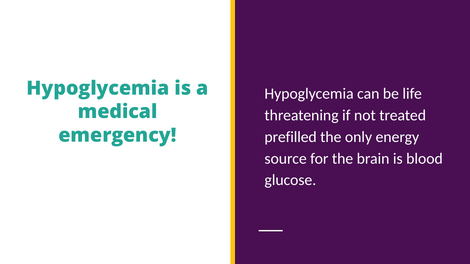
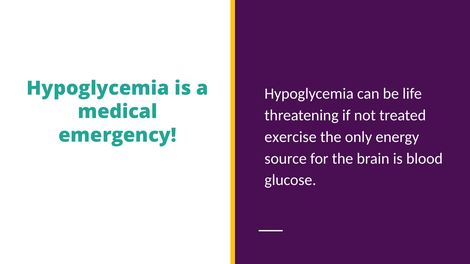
prefilled: prefilled -> exercise
